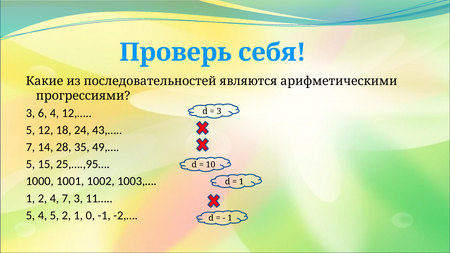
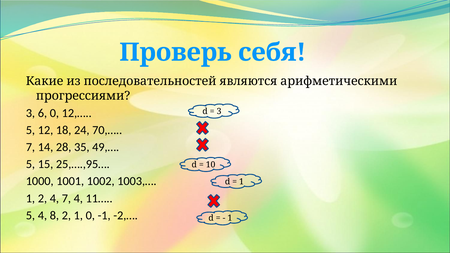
6 4: 4 -> 0
43,…: 43,… -> 70,…
7 3: 3 -> 4
4 5: 5 -> 8
